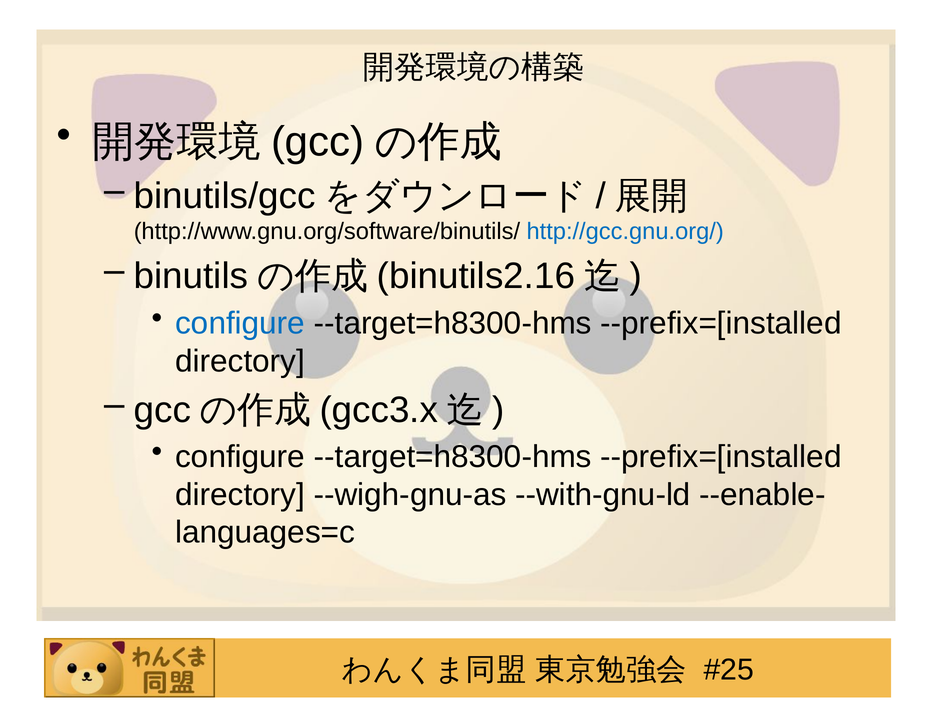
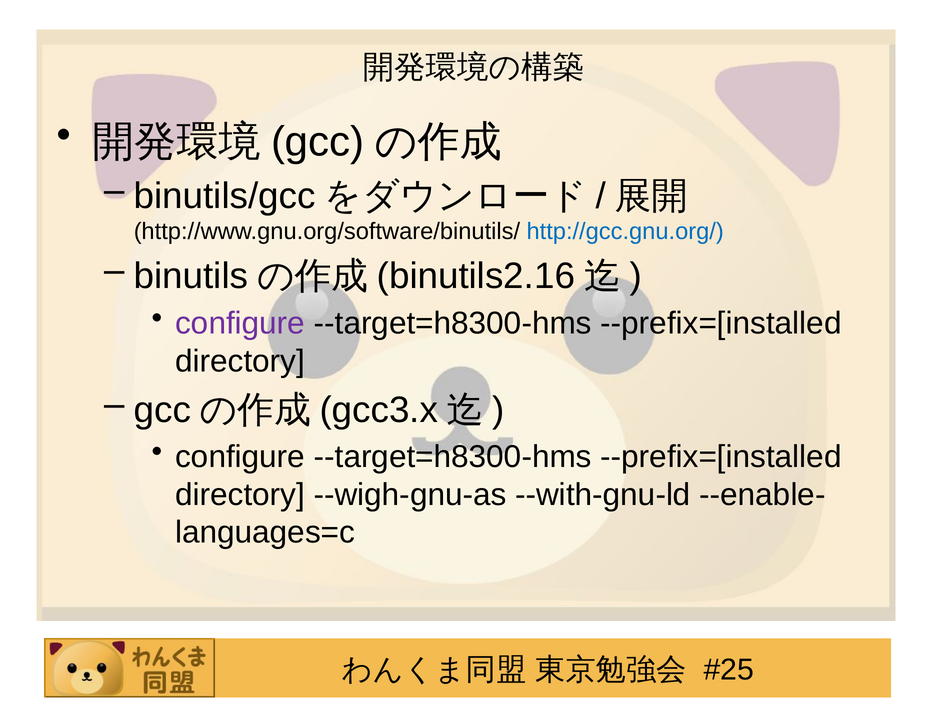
configure at (240, 323) colour: blue -> purple
